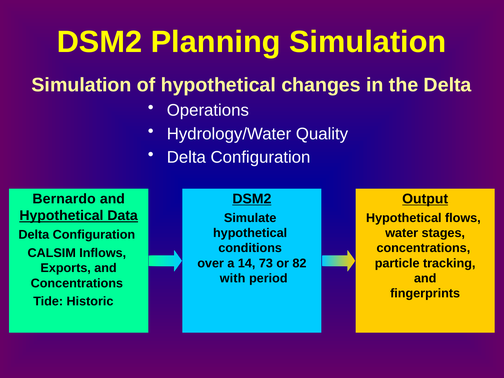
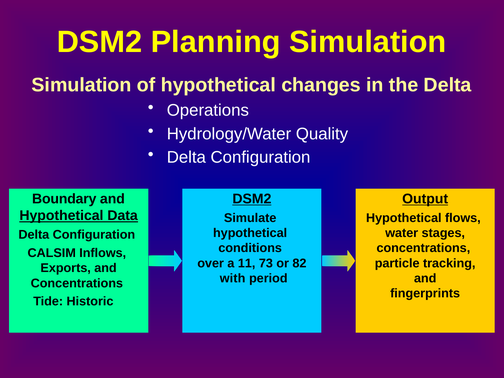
Bernardo: Bernardo -> Boundary
14: 14 -> 11
